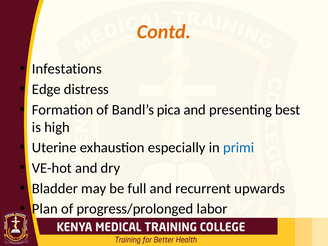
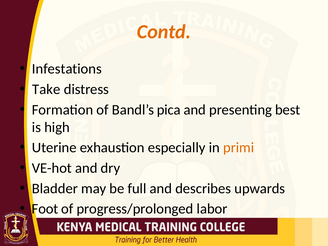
Edge: Edge -> Take
primi colour: blue -> orange
recurrent: recurrent -> describes
Plan: Plan -> Foot
